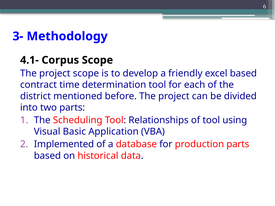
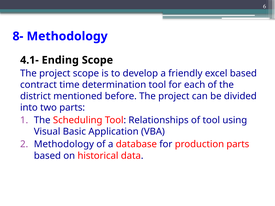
3-: 3- -> 8-
Corpus: Corpus -> Ending
Implemented at (64, 144): Implemented -> Methodology
